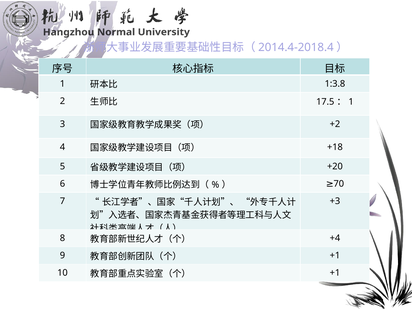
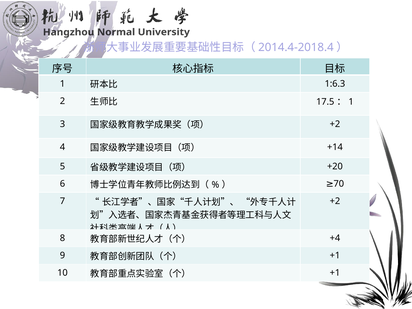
1:3.8: 1:3.8 -> 1:6.3
+18: +18 -> +14
+3 at (335, 201): +3 -> +2
